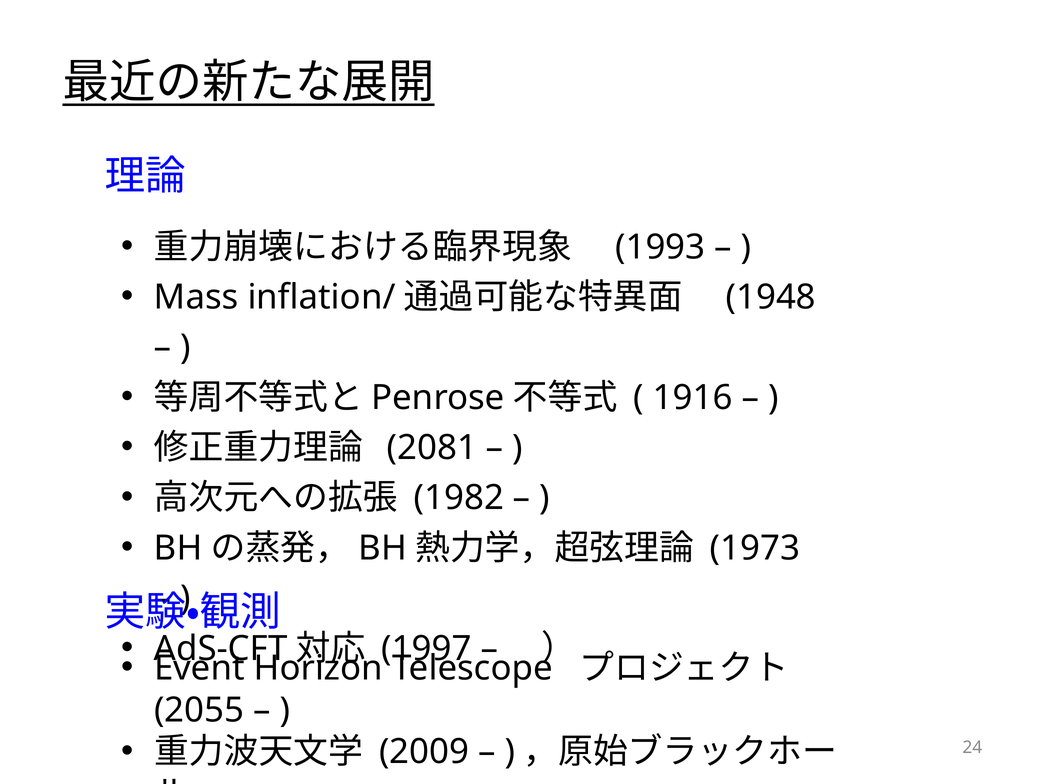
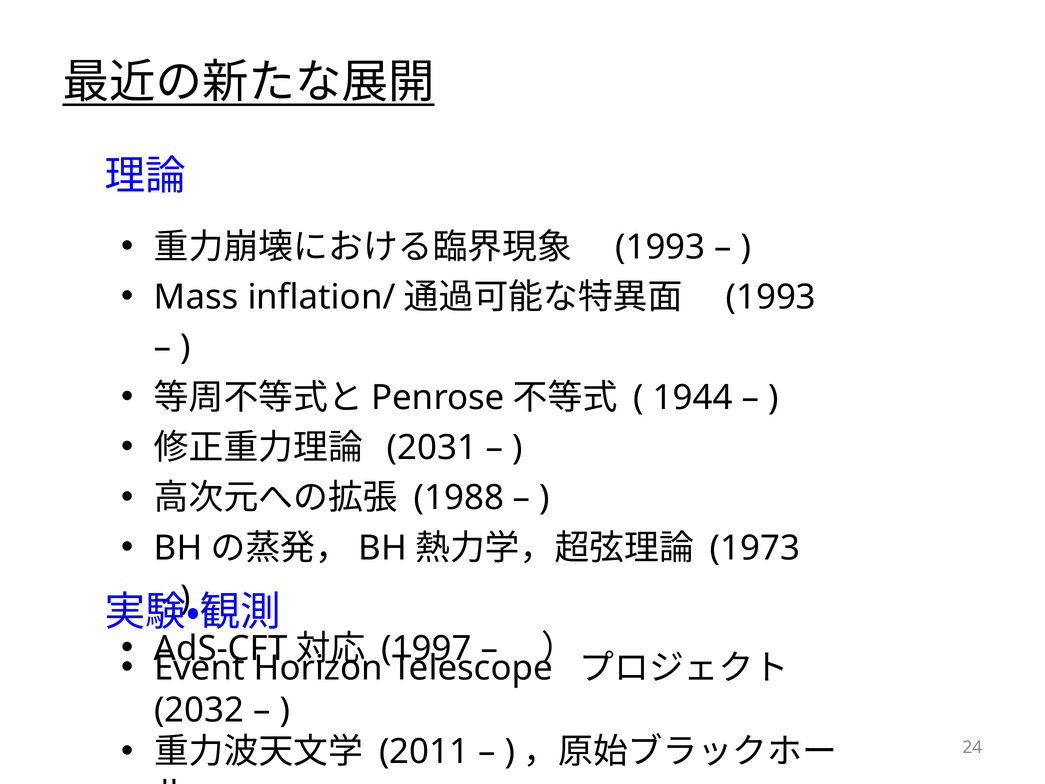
1948 at (771, 297): 1948 -> 1993
1916: 1916 -> 1944
2081: 2081 -> 2031
1982: 1982 -> 1988
2055: 2055 -> 2032
2009: 2009 -> 2011
